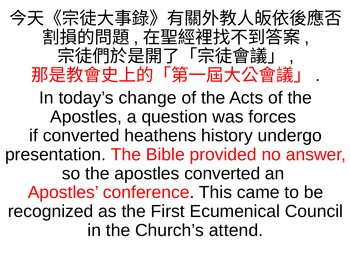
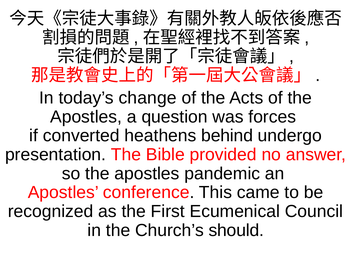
history: history -> behind
apostles converted: converted -> pandemic
attend: attend -> should
